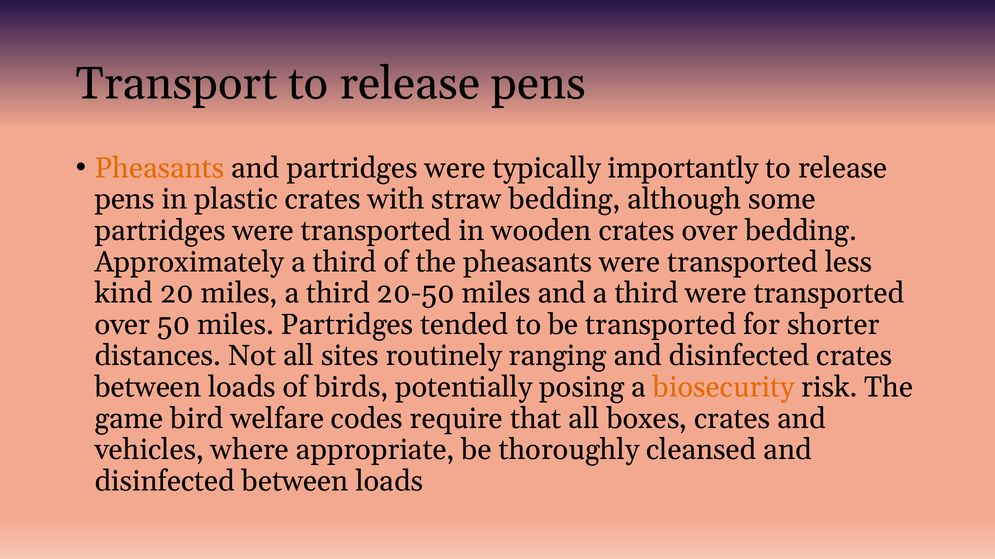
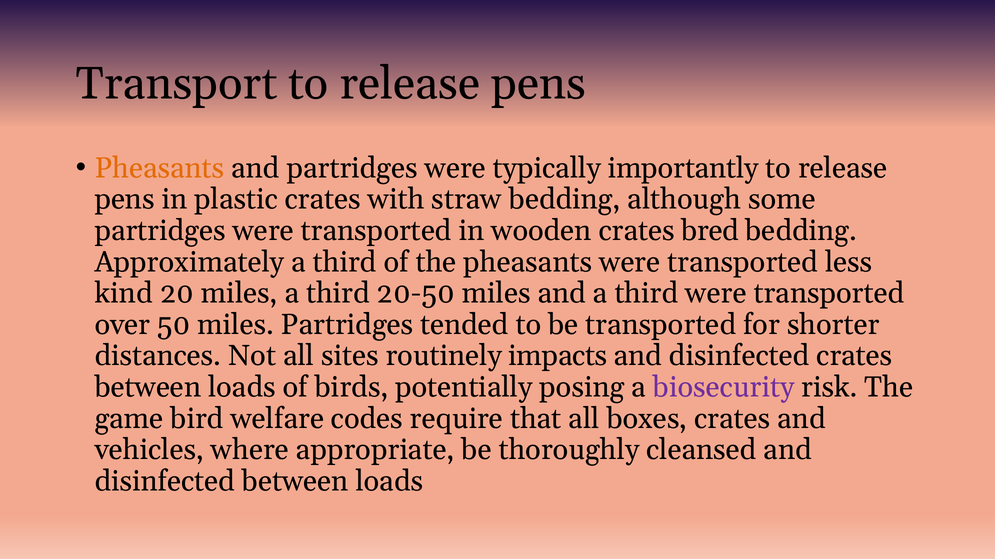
crates over: over -> bred
ranging: ranging -> impacts
biosecurity colour: orange -> purple
